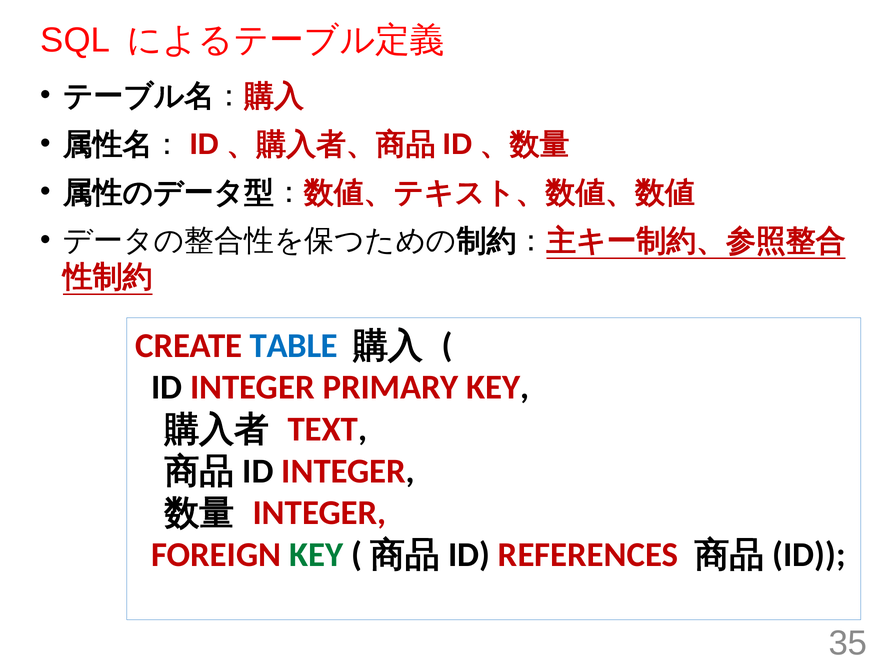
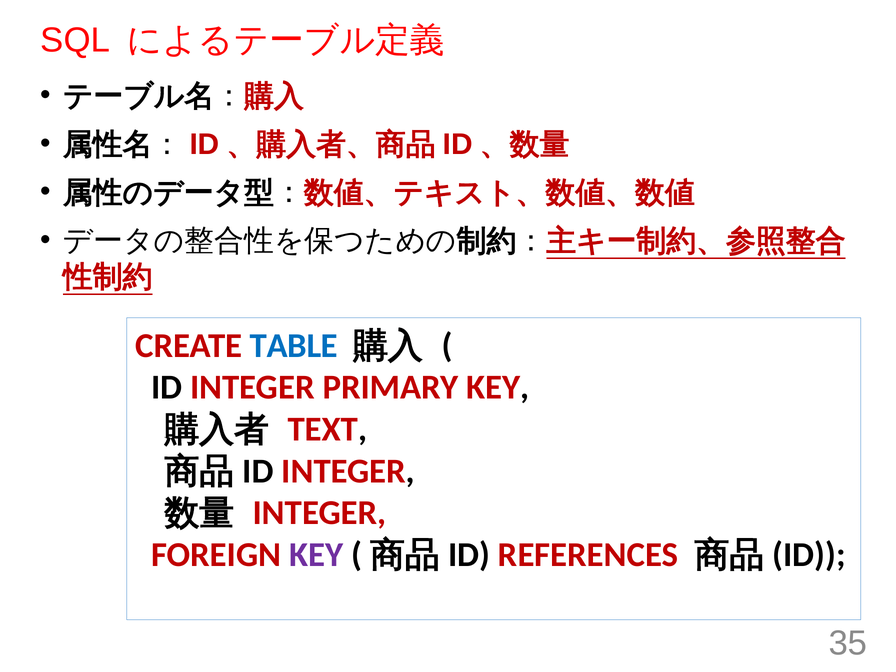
KEY at (316, 555) colour: green -> purple
